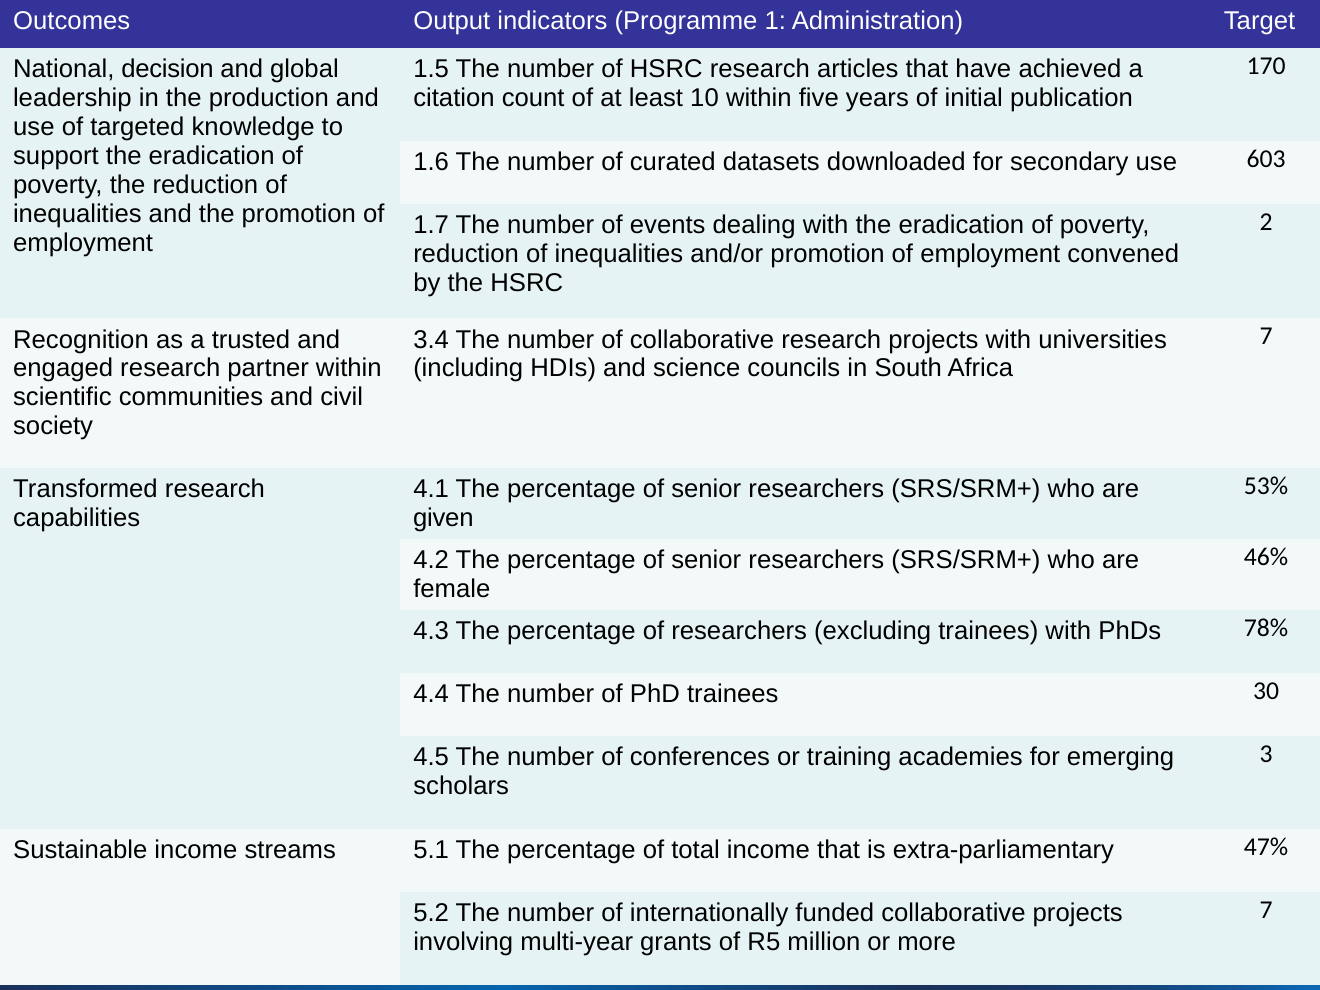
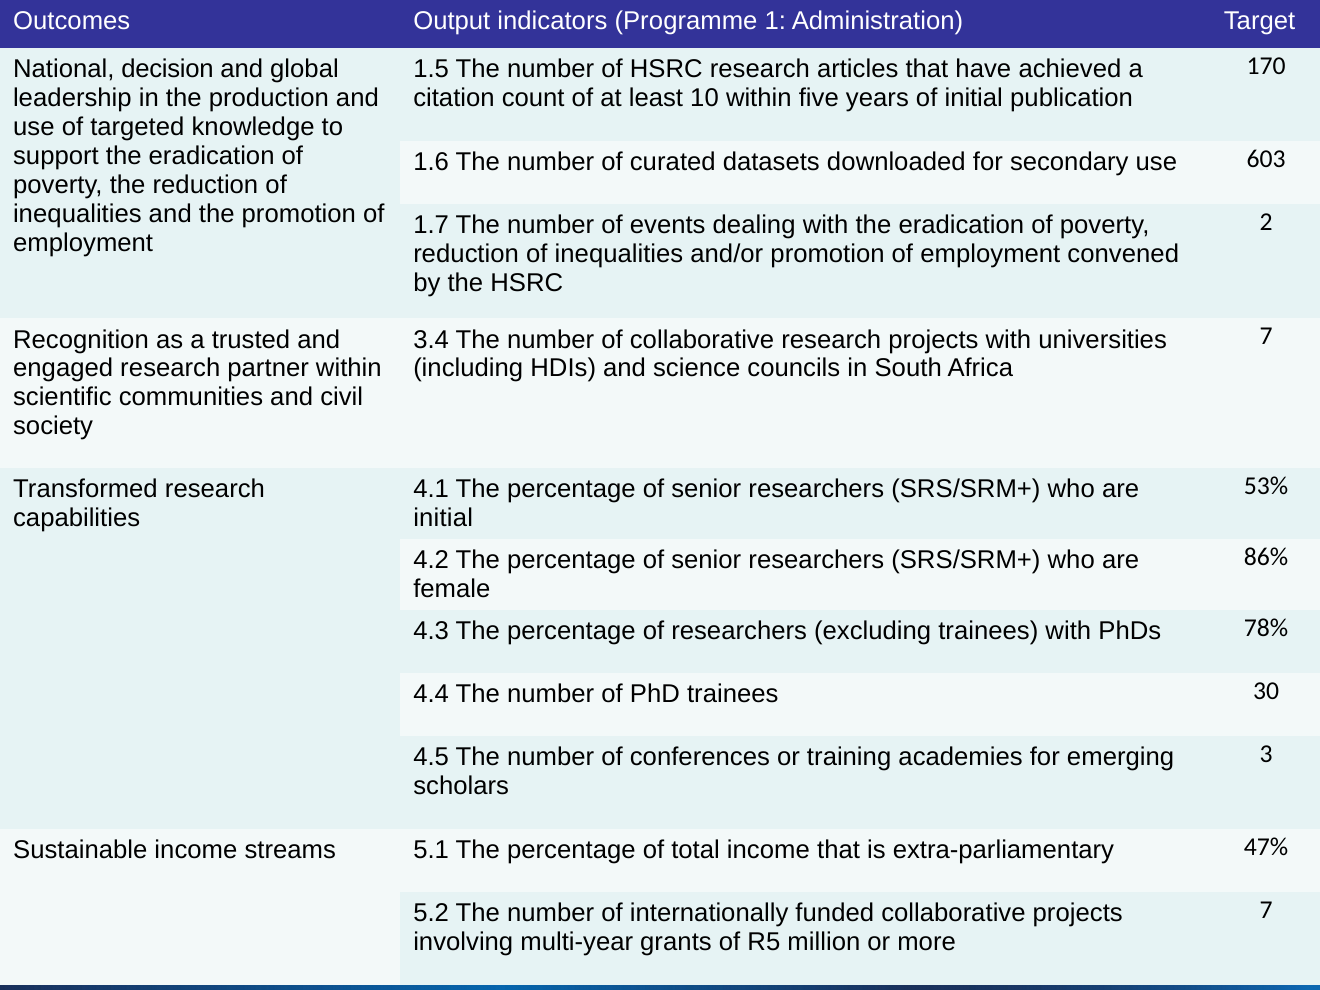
given at (443, 518): given -> initial
46%: 46% -> 86%
